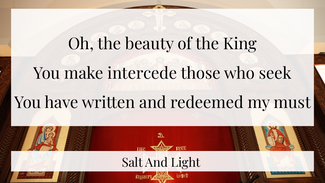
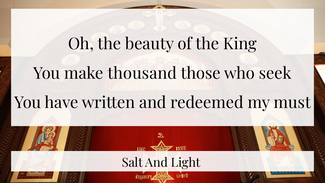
intercede: intercede -> thousand
